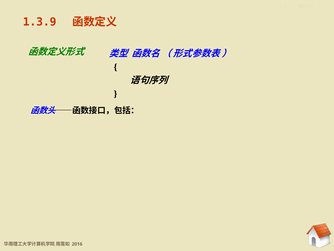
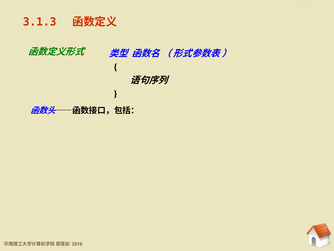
1.3.9: 1.3.9 -> 3.1.3
